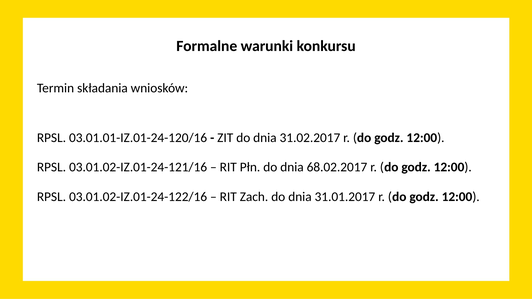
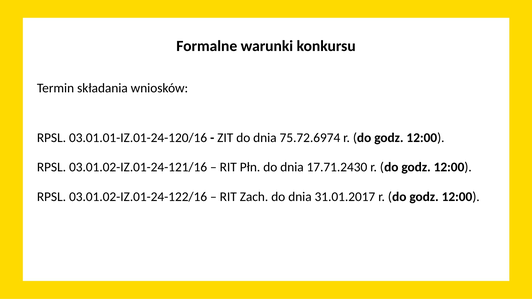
31.02.2017: 31.02.2017 -> 75.72.6974
68.02.2017: 68.02.2017 -> 17.71.2430
